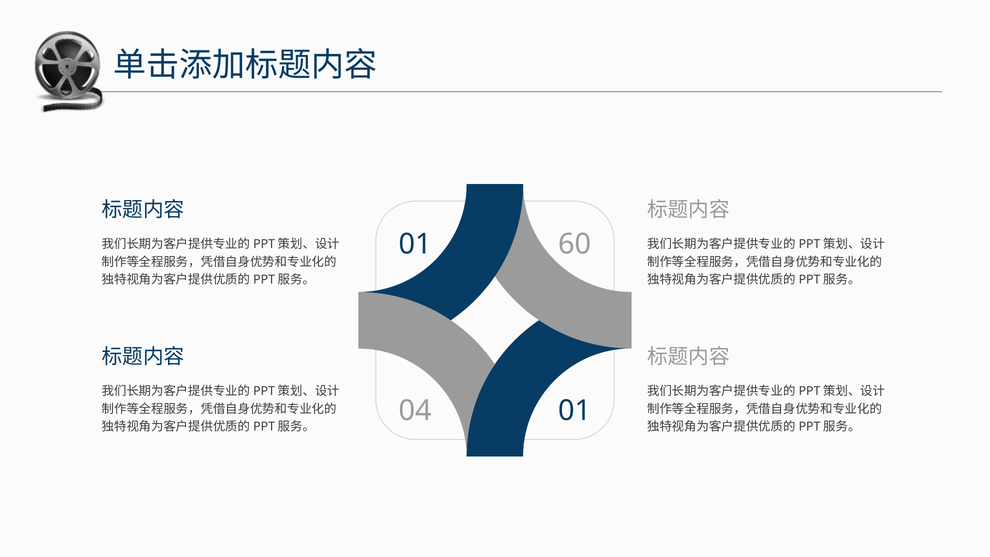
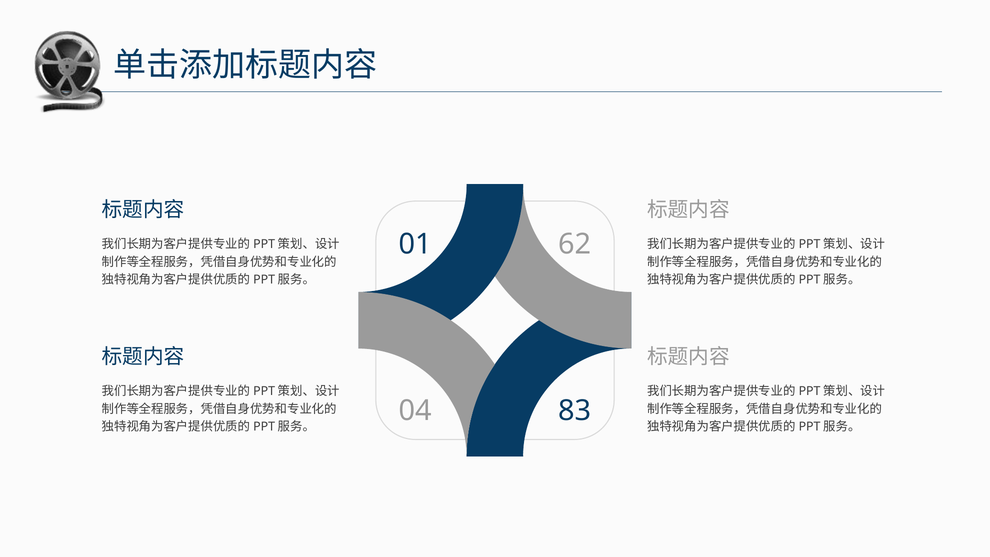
60: 60 -> 62
04 01: 01 -> 83
